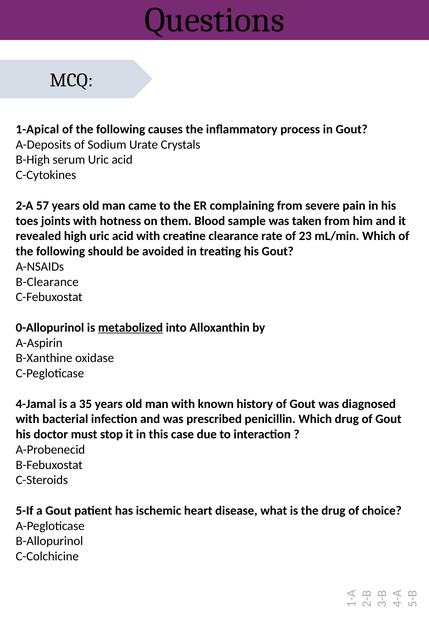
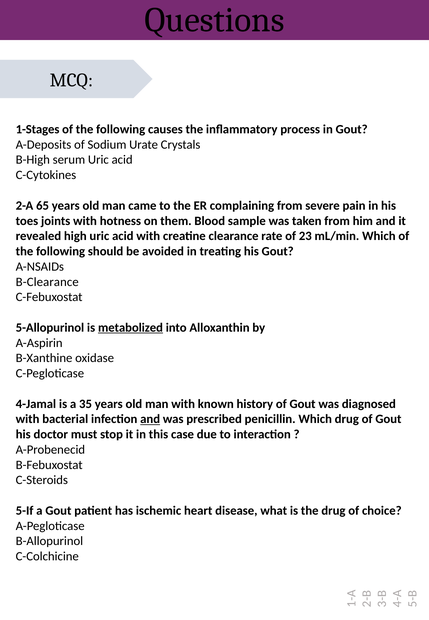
1-Apical: 1-Apical -> 1-Stages
57: 57 -> 65
0-Allopurinol: 0-Allopurinol -> 5-Allopurinol
and at (150, 419) underline: none -> present
